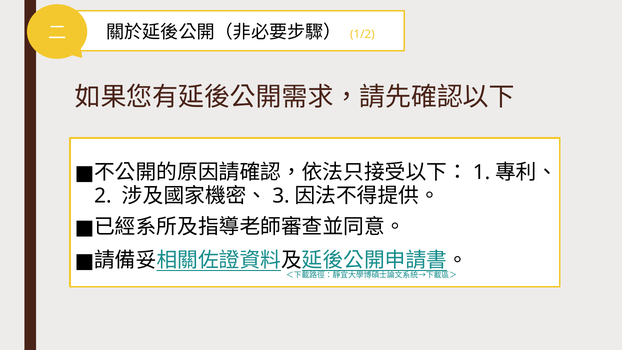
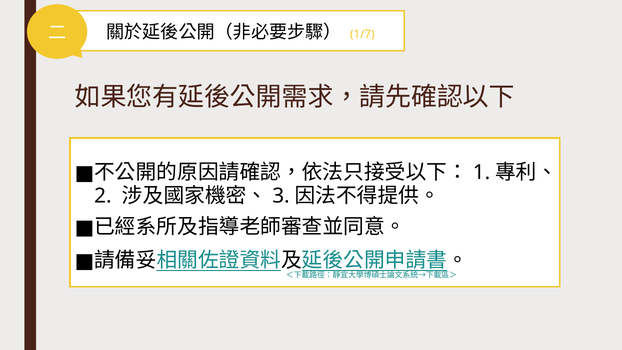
1/2: 1/2 -> 1/7
